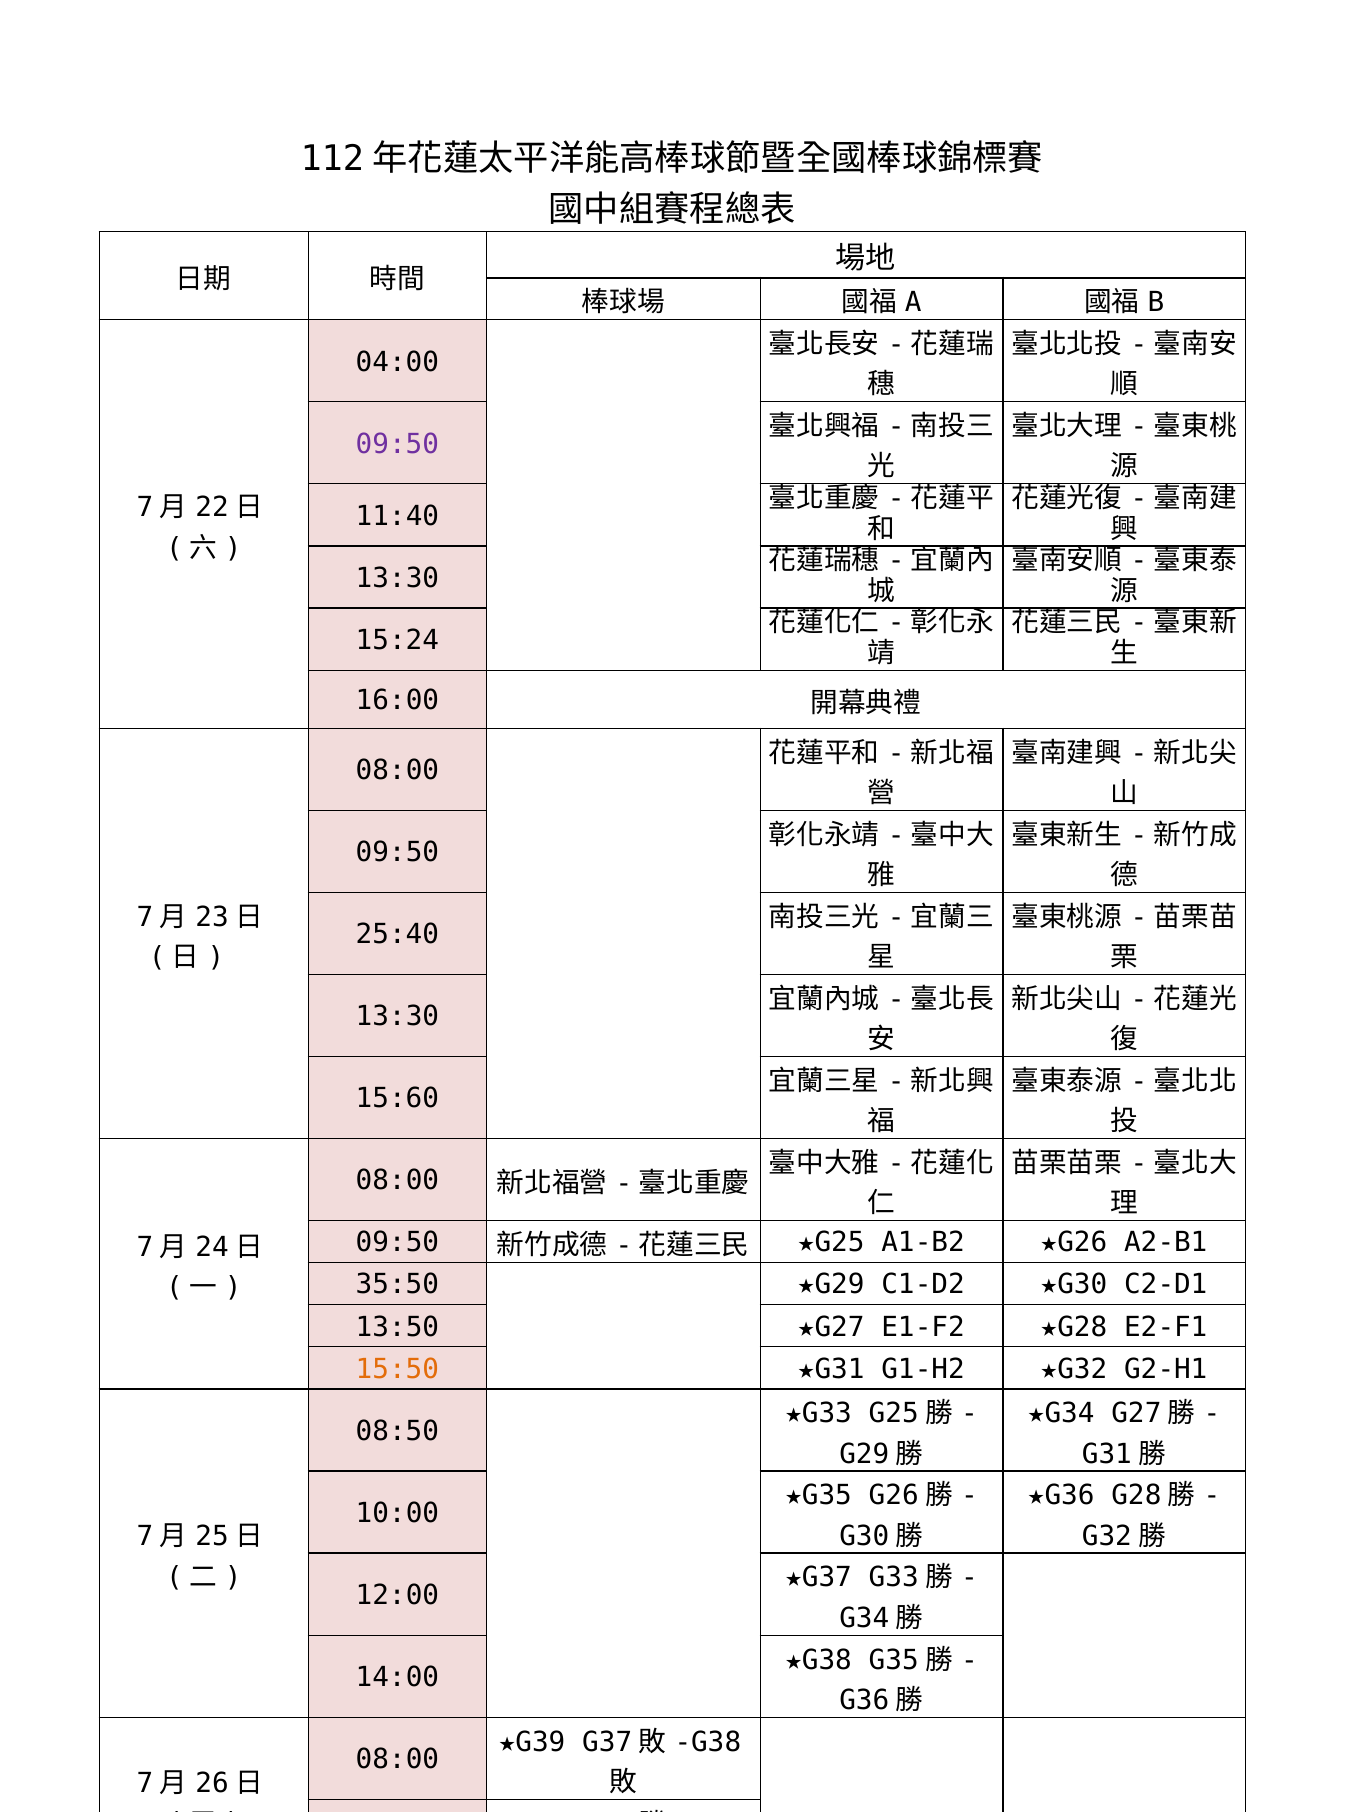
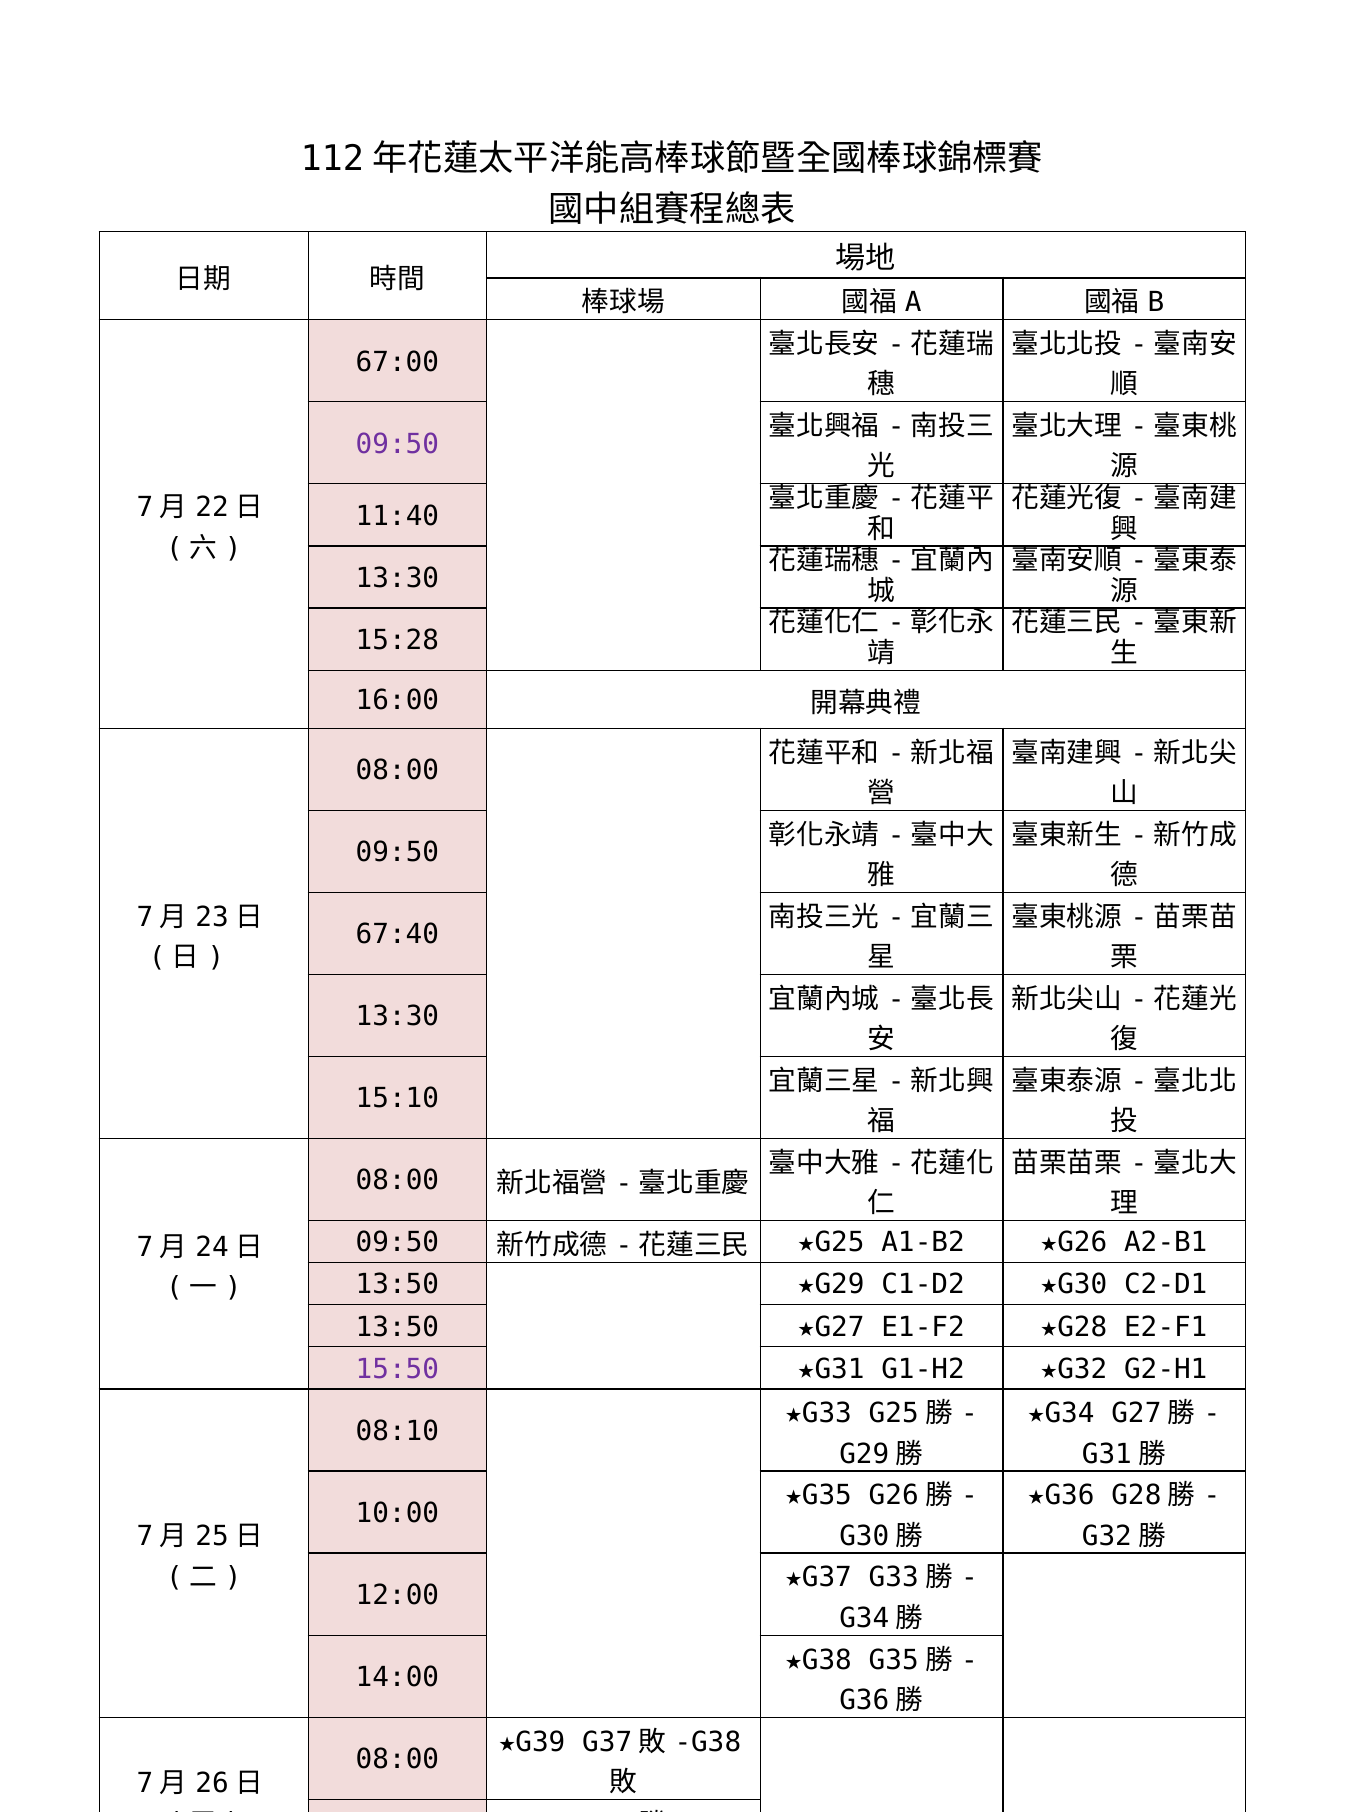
04:00: 04:00 -> 67:00
15:24: 15:24 -> 15:28
25:40: 25:40 -> 67:40
15:60: 15:60 -> 15:10
35:50 at (397, 1285): 35:50 -> 13:50
15:50 colour: orange -> purple
08:50: 08:50 -> 08:10
